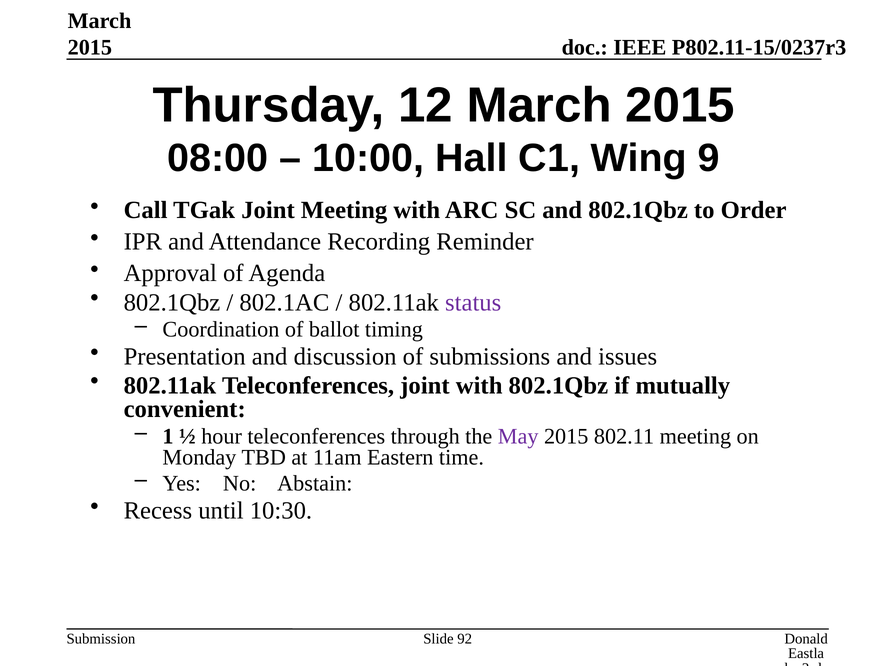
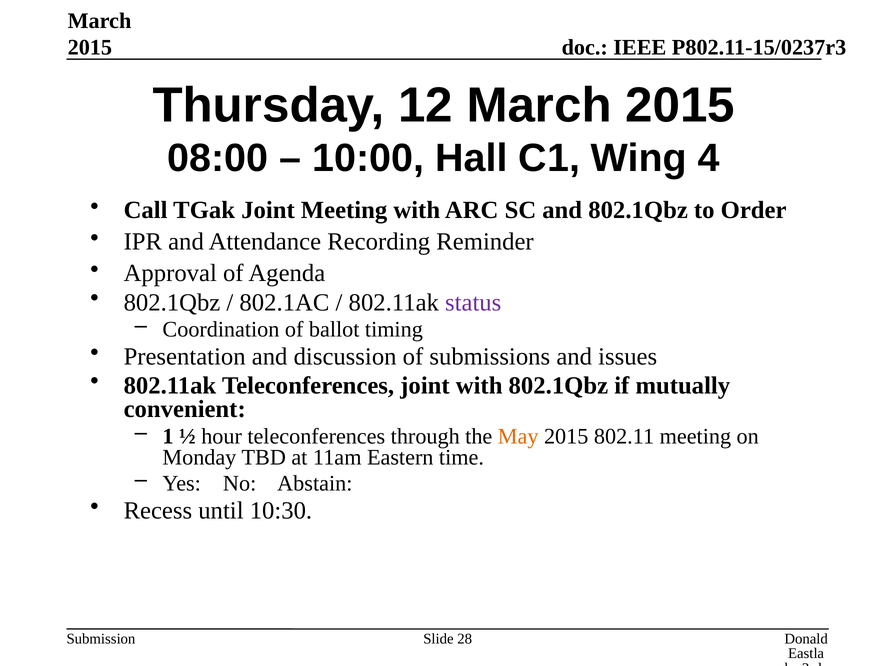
9: 9 -> 4
May colour: purple -> orange
92: 92 -> 28
